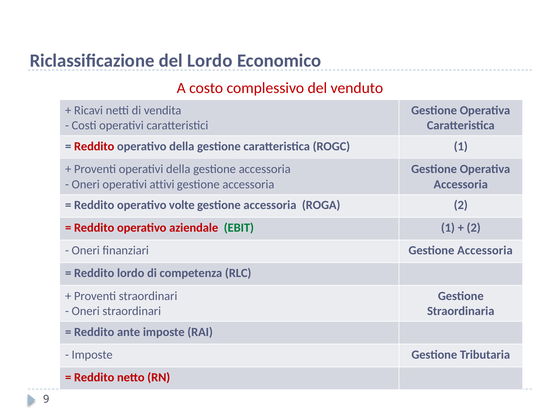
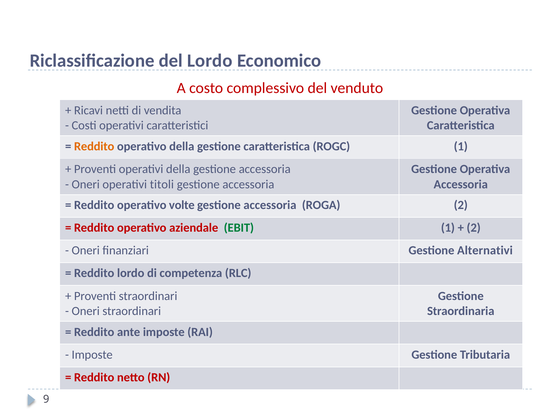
Reddito at (94, 146) colour: red -> orange
attivi: attivi -> titoli
finanziari Gestione Accessoria: Accessoria -> Alternativi
